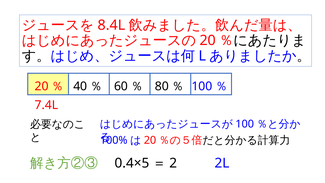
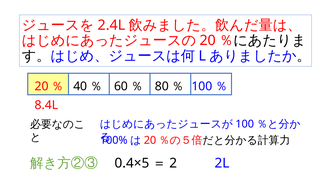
8.4L: 8.4L -> 2.4L
7.4L: 7.4L -> 8.4L
